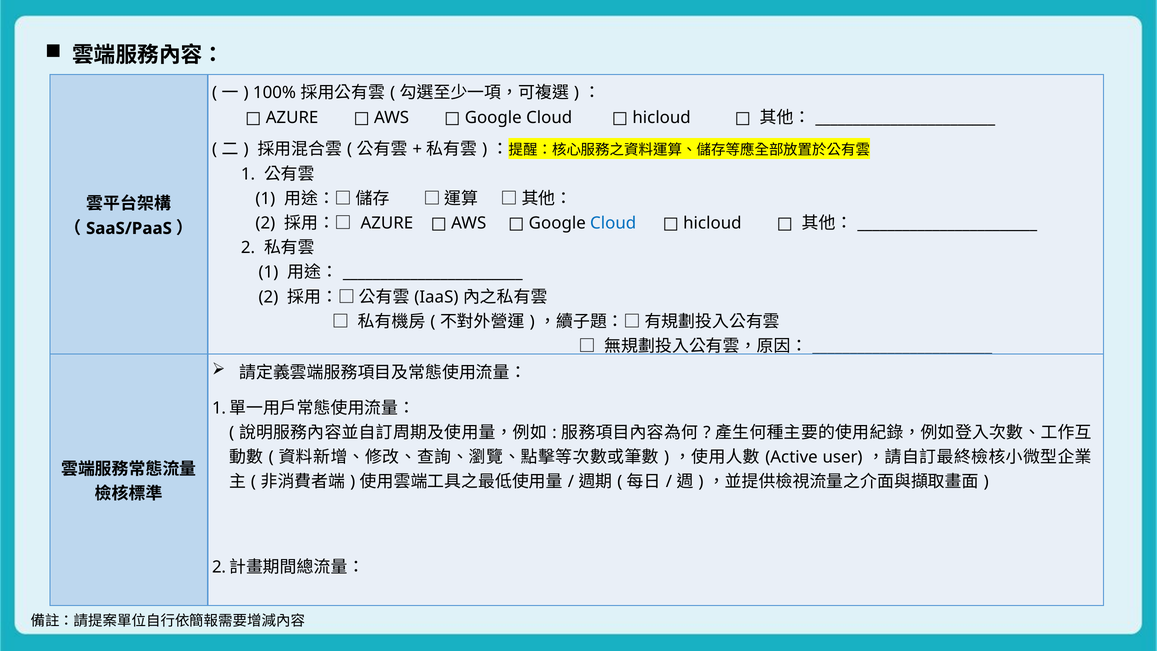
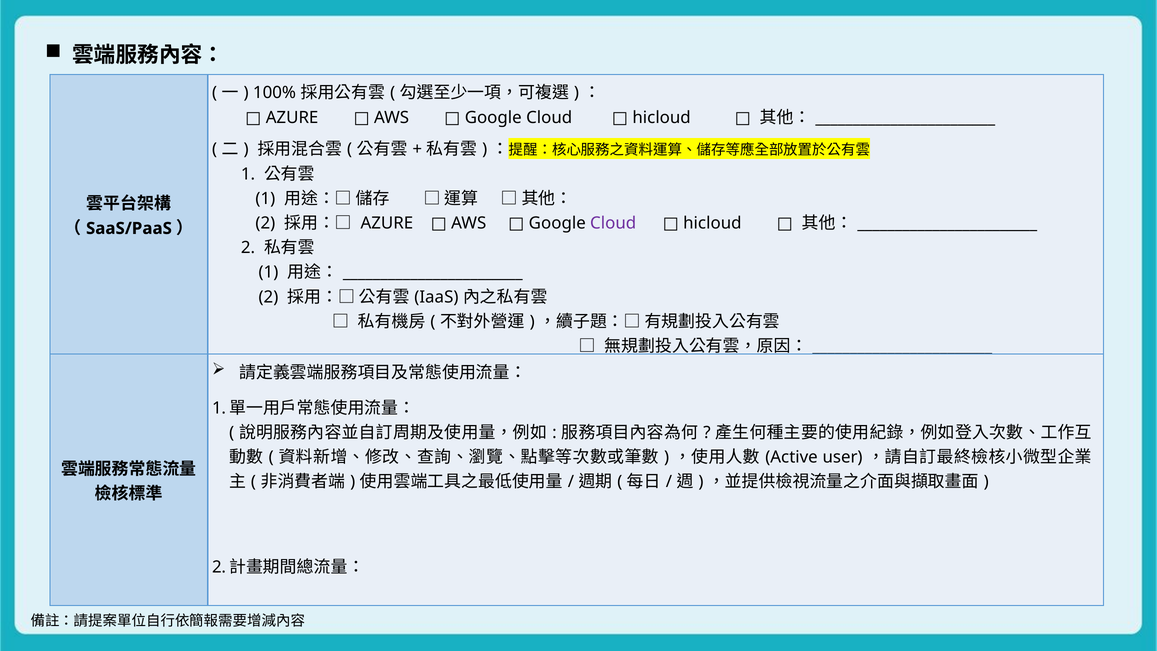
Cloud at (613, 223) colour: blue -> purple
